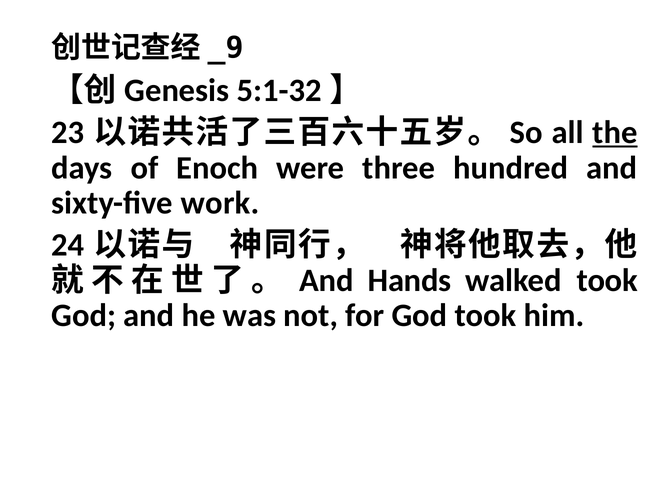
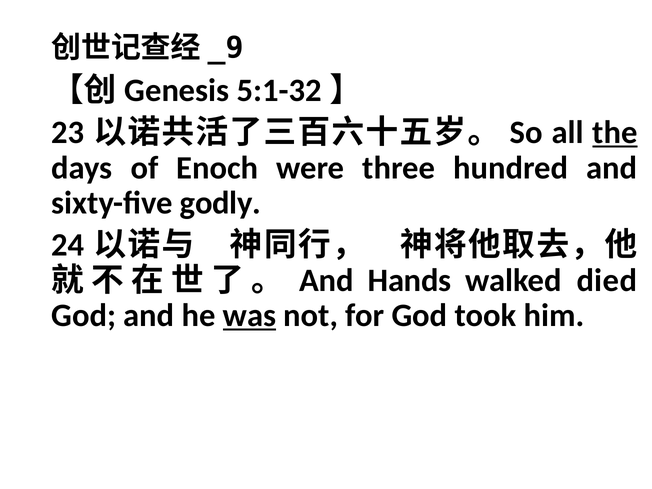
work: work -> godly
walked took: took -> died
was underline: none -> present
